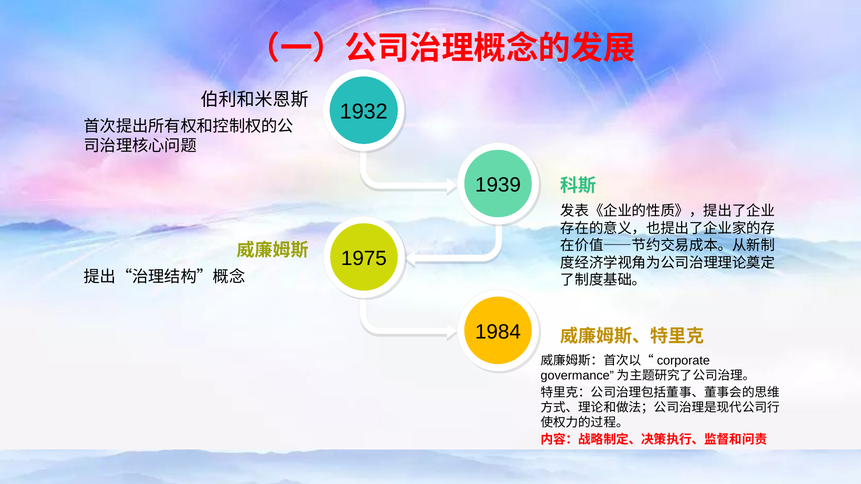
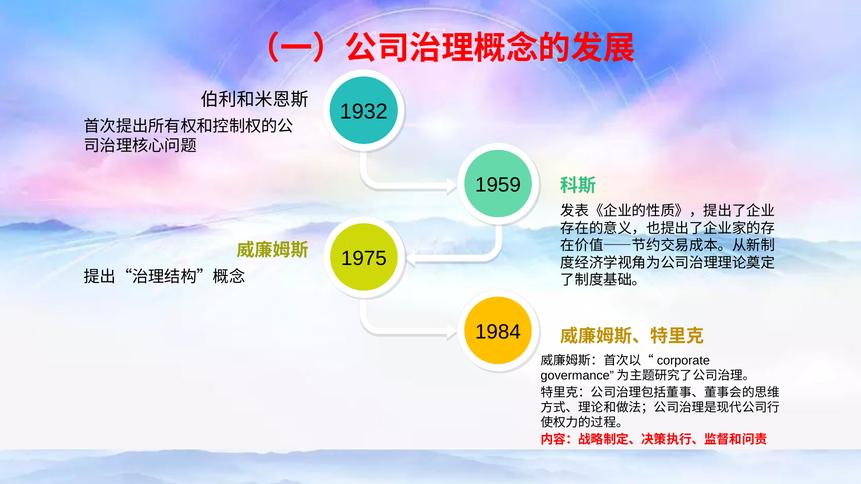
1939: 1939 -> 1959
